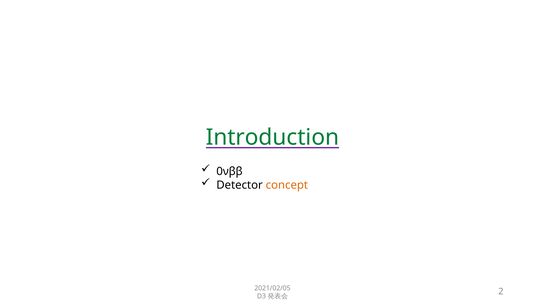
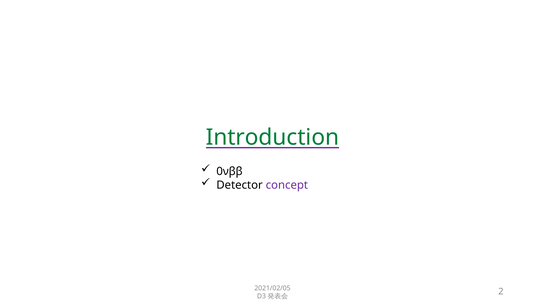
concept colour: orange -> purple
